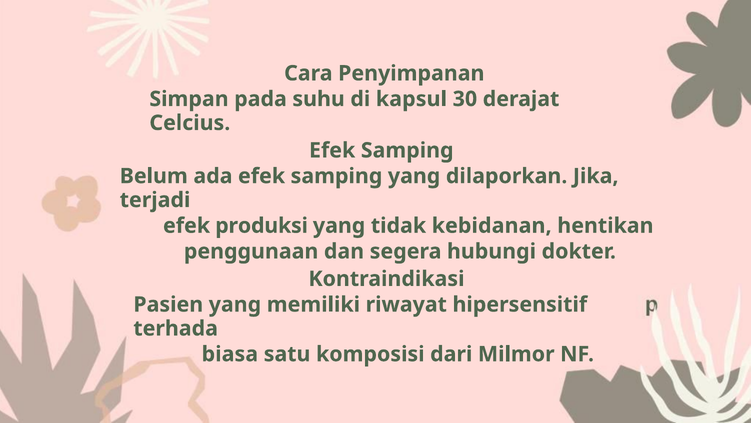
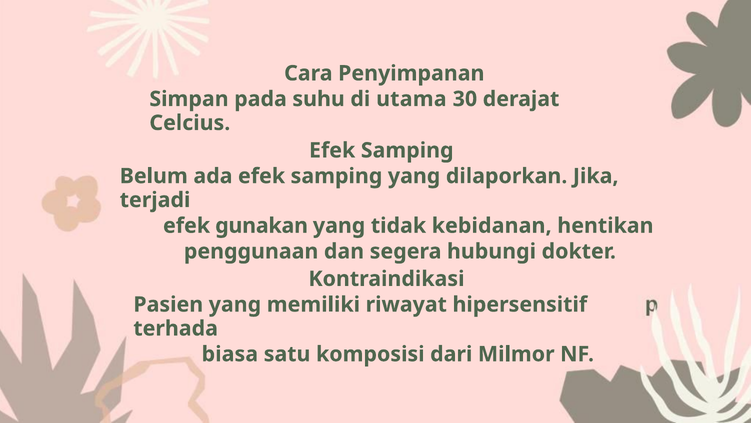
kapsul: kapsul -> utama
produksi: produksi -> gunakan
